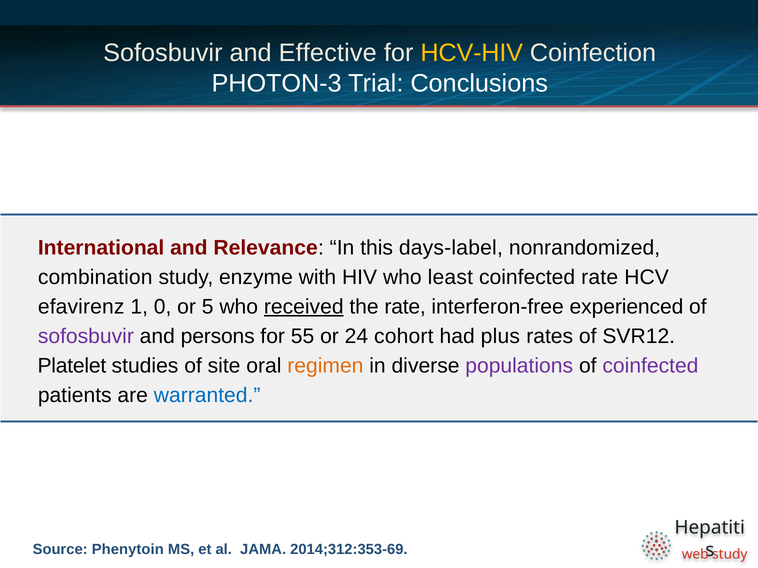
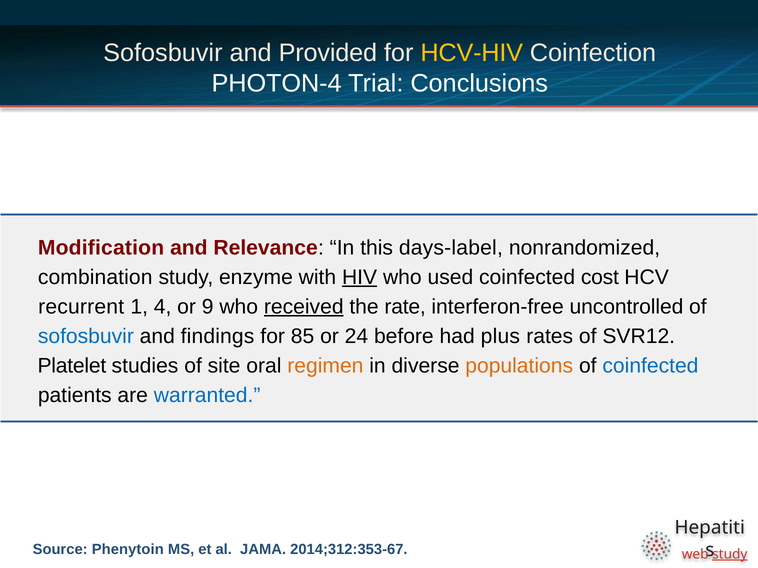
Effective: Effective -> Provided
PHOTON-3: PHOTON-3 -> PHOTON-4
International: International -> Modification
HIV underline: none -> present
least: least -> used
coinfected rate: rate -> cost
efavirenz: efavirenz -> recurrent
0: 0 -> 4
5: 5 -> 9
experienced: experienced -> uncontrolled
sofosbuvir at (86, 337) colour: purple -> blue
persons: persons -> findings
55: 55 -> 85
cohort: cohort -> before
populations colour: purple -> orange
coinfected at (650, 366) colour: purple -> blue
2014;312:353-69: 2014;312:353-69 -> 2014;312:353-67
study at (730, 555) underline: none -> present
